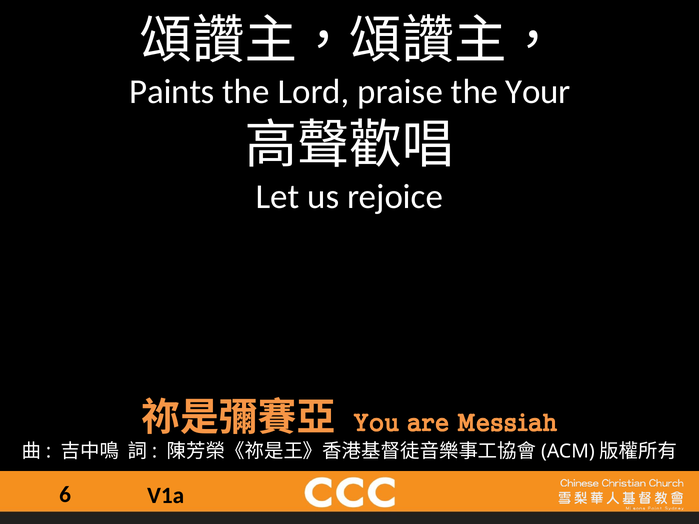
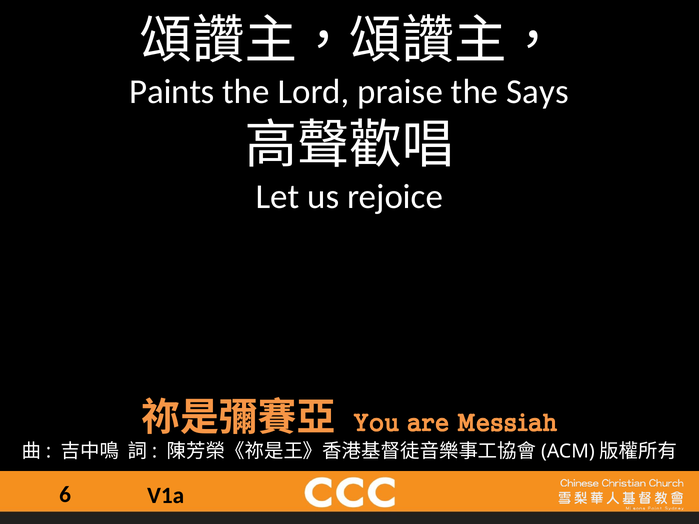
Your: Your -> Says
